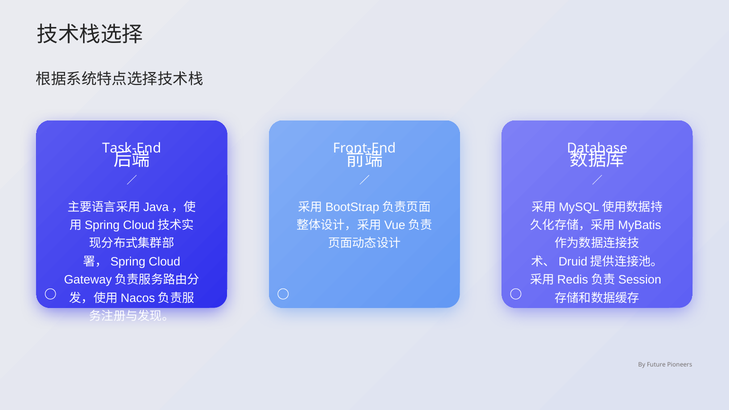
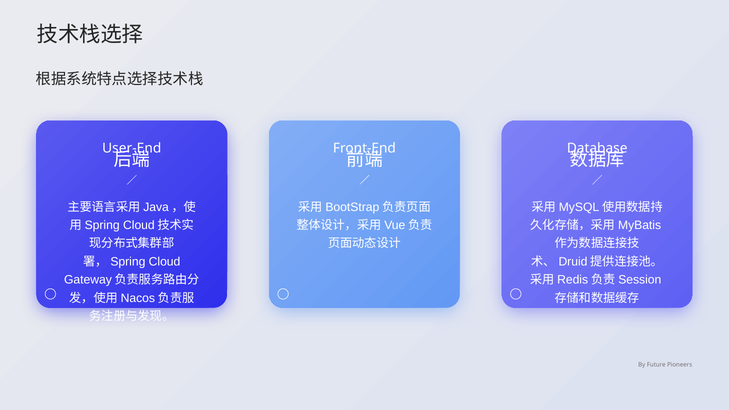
Task-End: Task-End -> User-End
